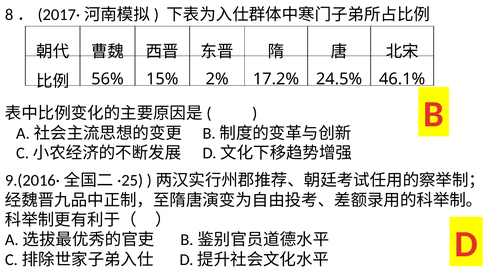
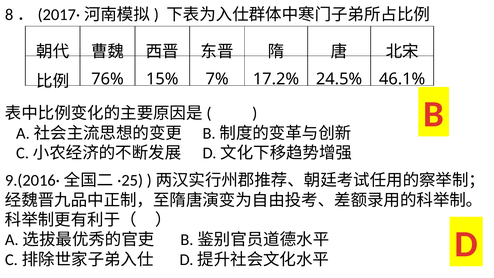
56%: 56% -> 76%
2%: 2% -> 7%
